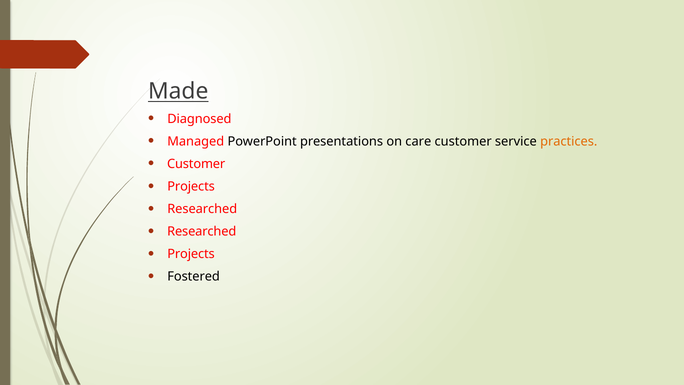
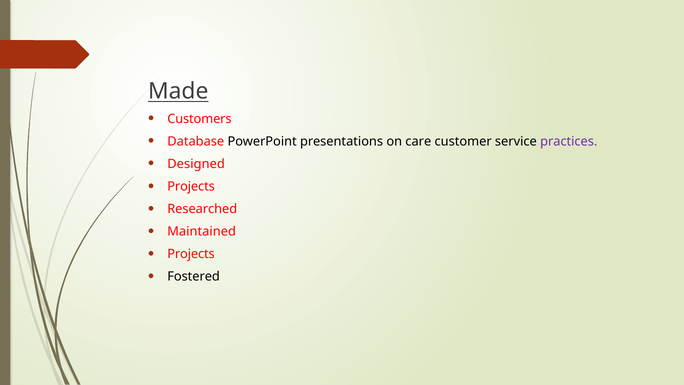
Diagnosed: Diagnosed -> Customers
Managed: Managed -> Database
practices colour: orange -> purple
Customer at (196, 164): Customer -> Designed
Researched at (202, 231): Researched -> Maintained
